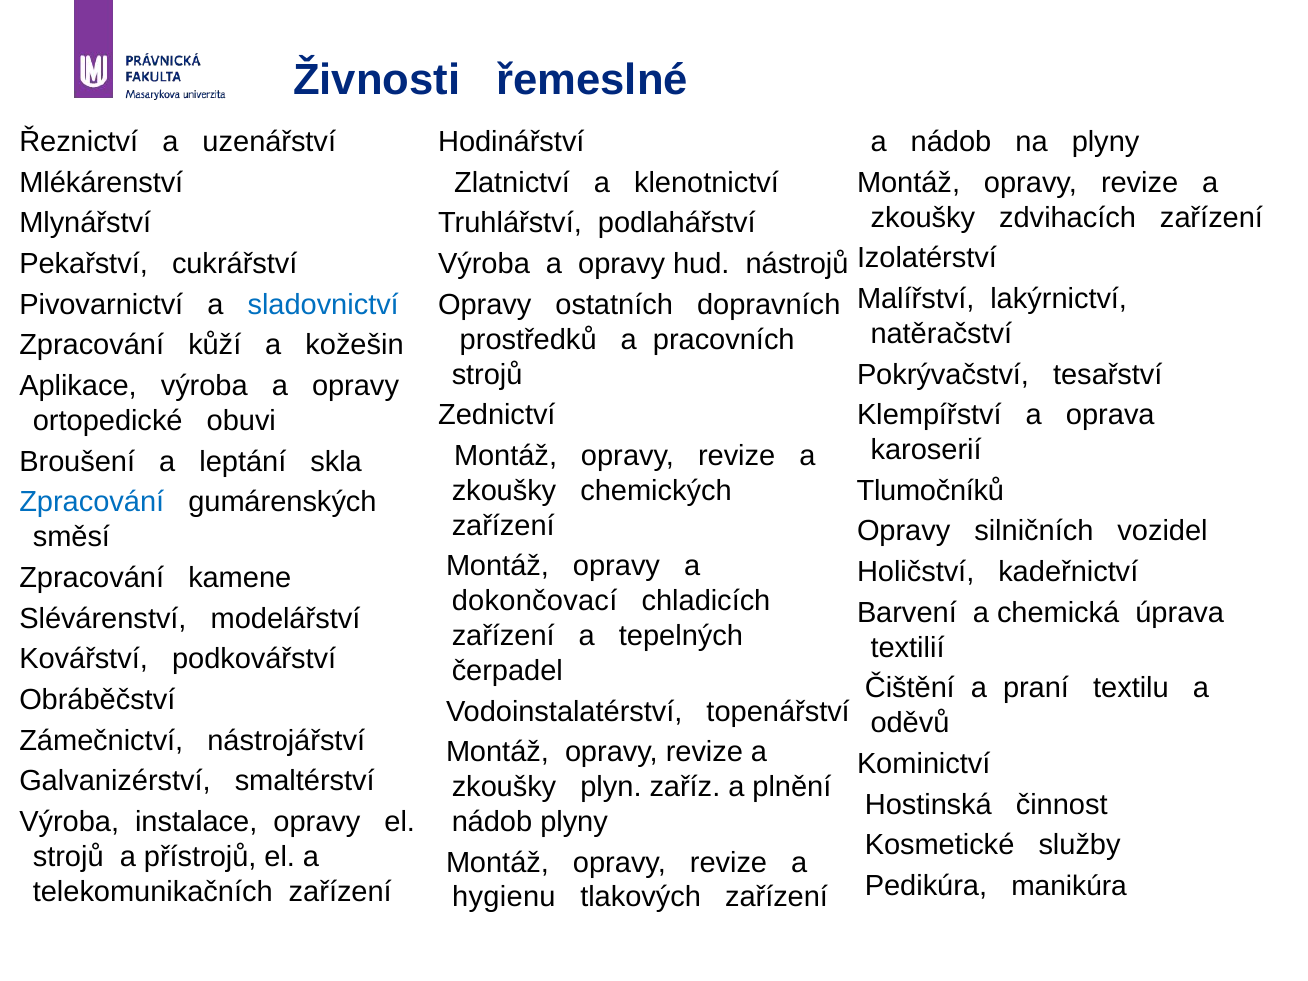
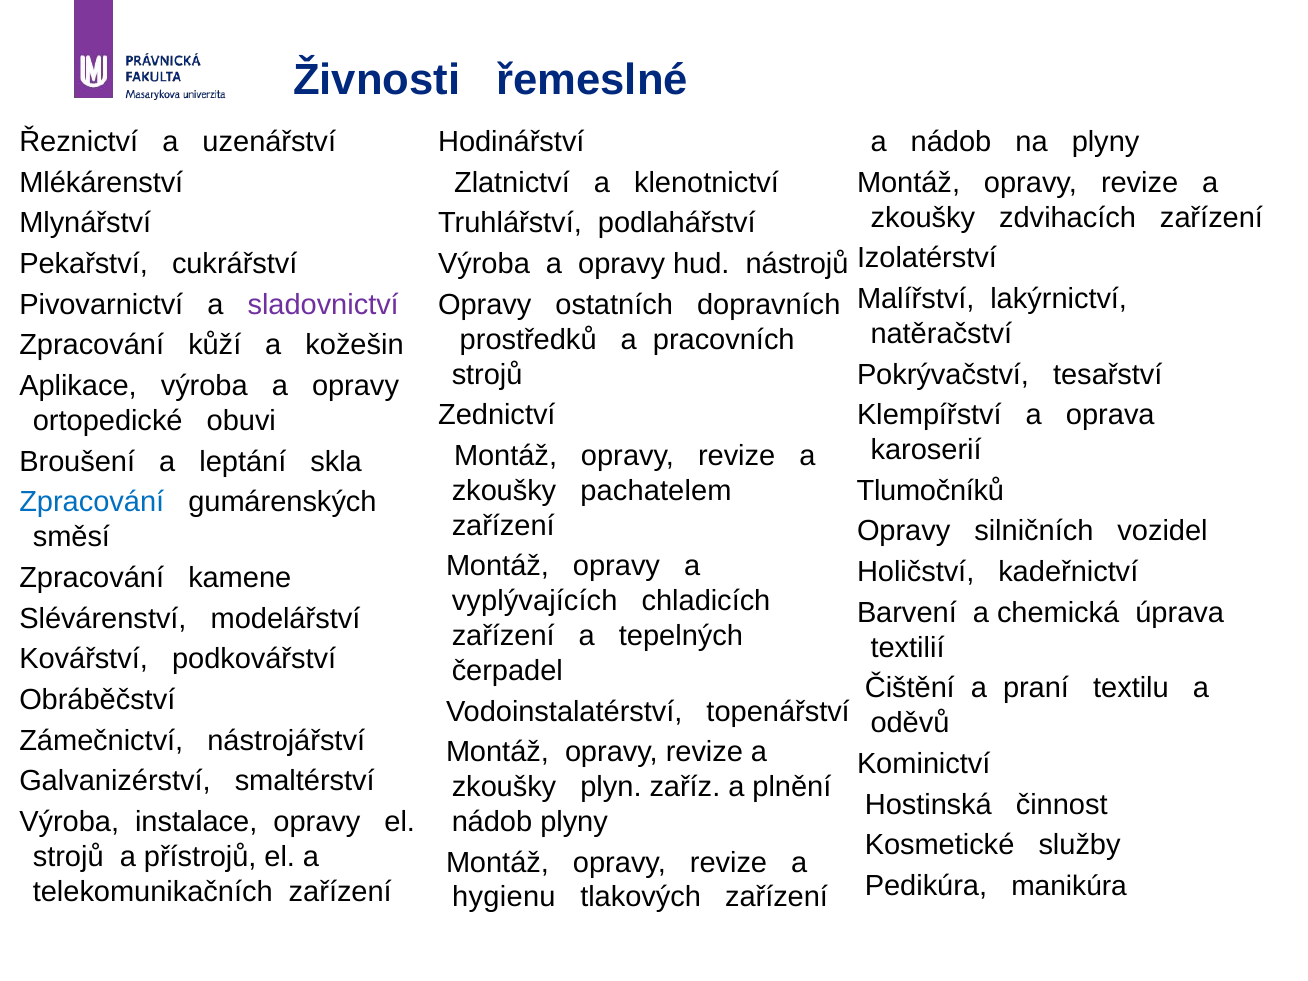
sladovnictví colour: blue -> purple
chemických: chemických -> pachatelem
dokončovací: dokončovací -> vyplývajících
